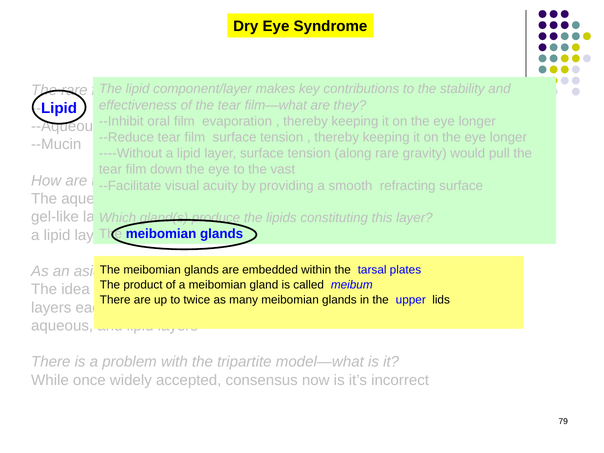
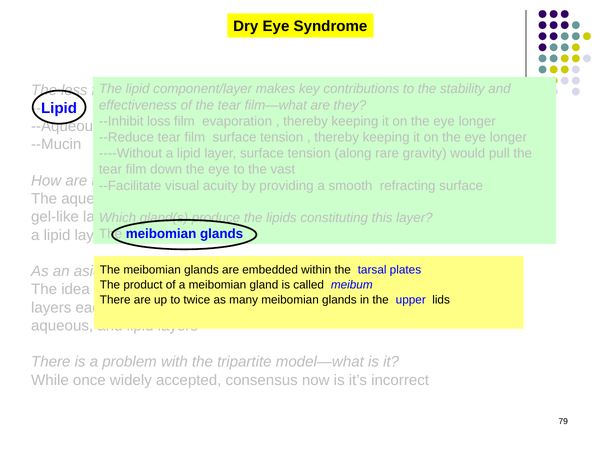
The rare: rare -> less
oral: oral -> loss
